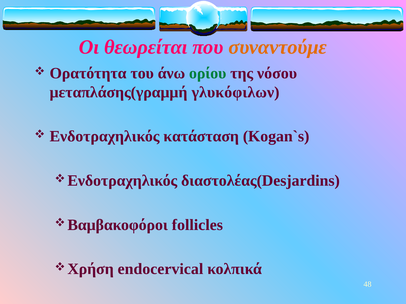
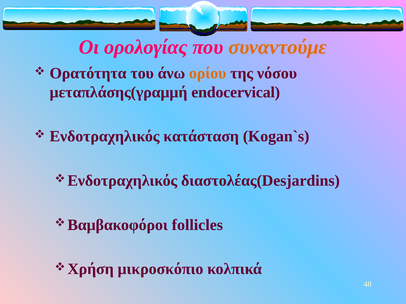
θεωρείται: θεωρείται -> ορολογίας
ορίου colour: green -> orange
γλυκόφιλων: γλυκόφιλων -> endocervical
endocervical: endocervical -> μικροσκόπιο
